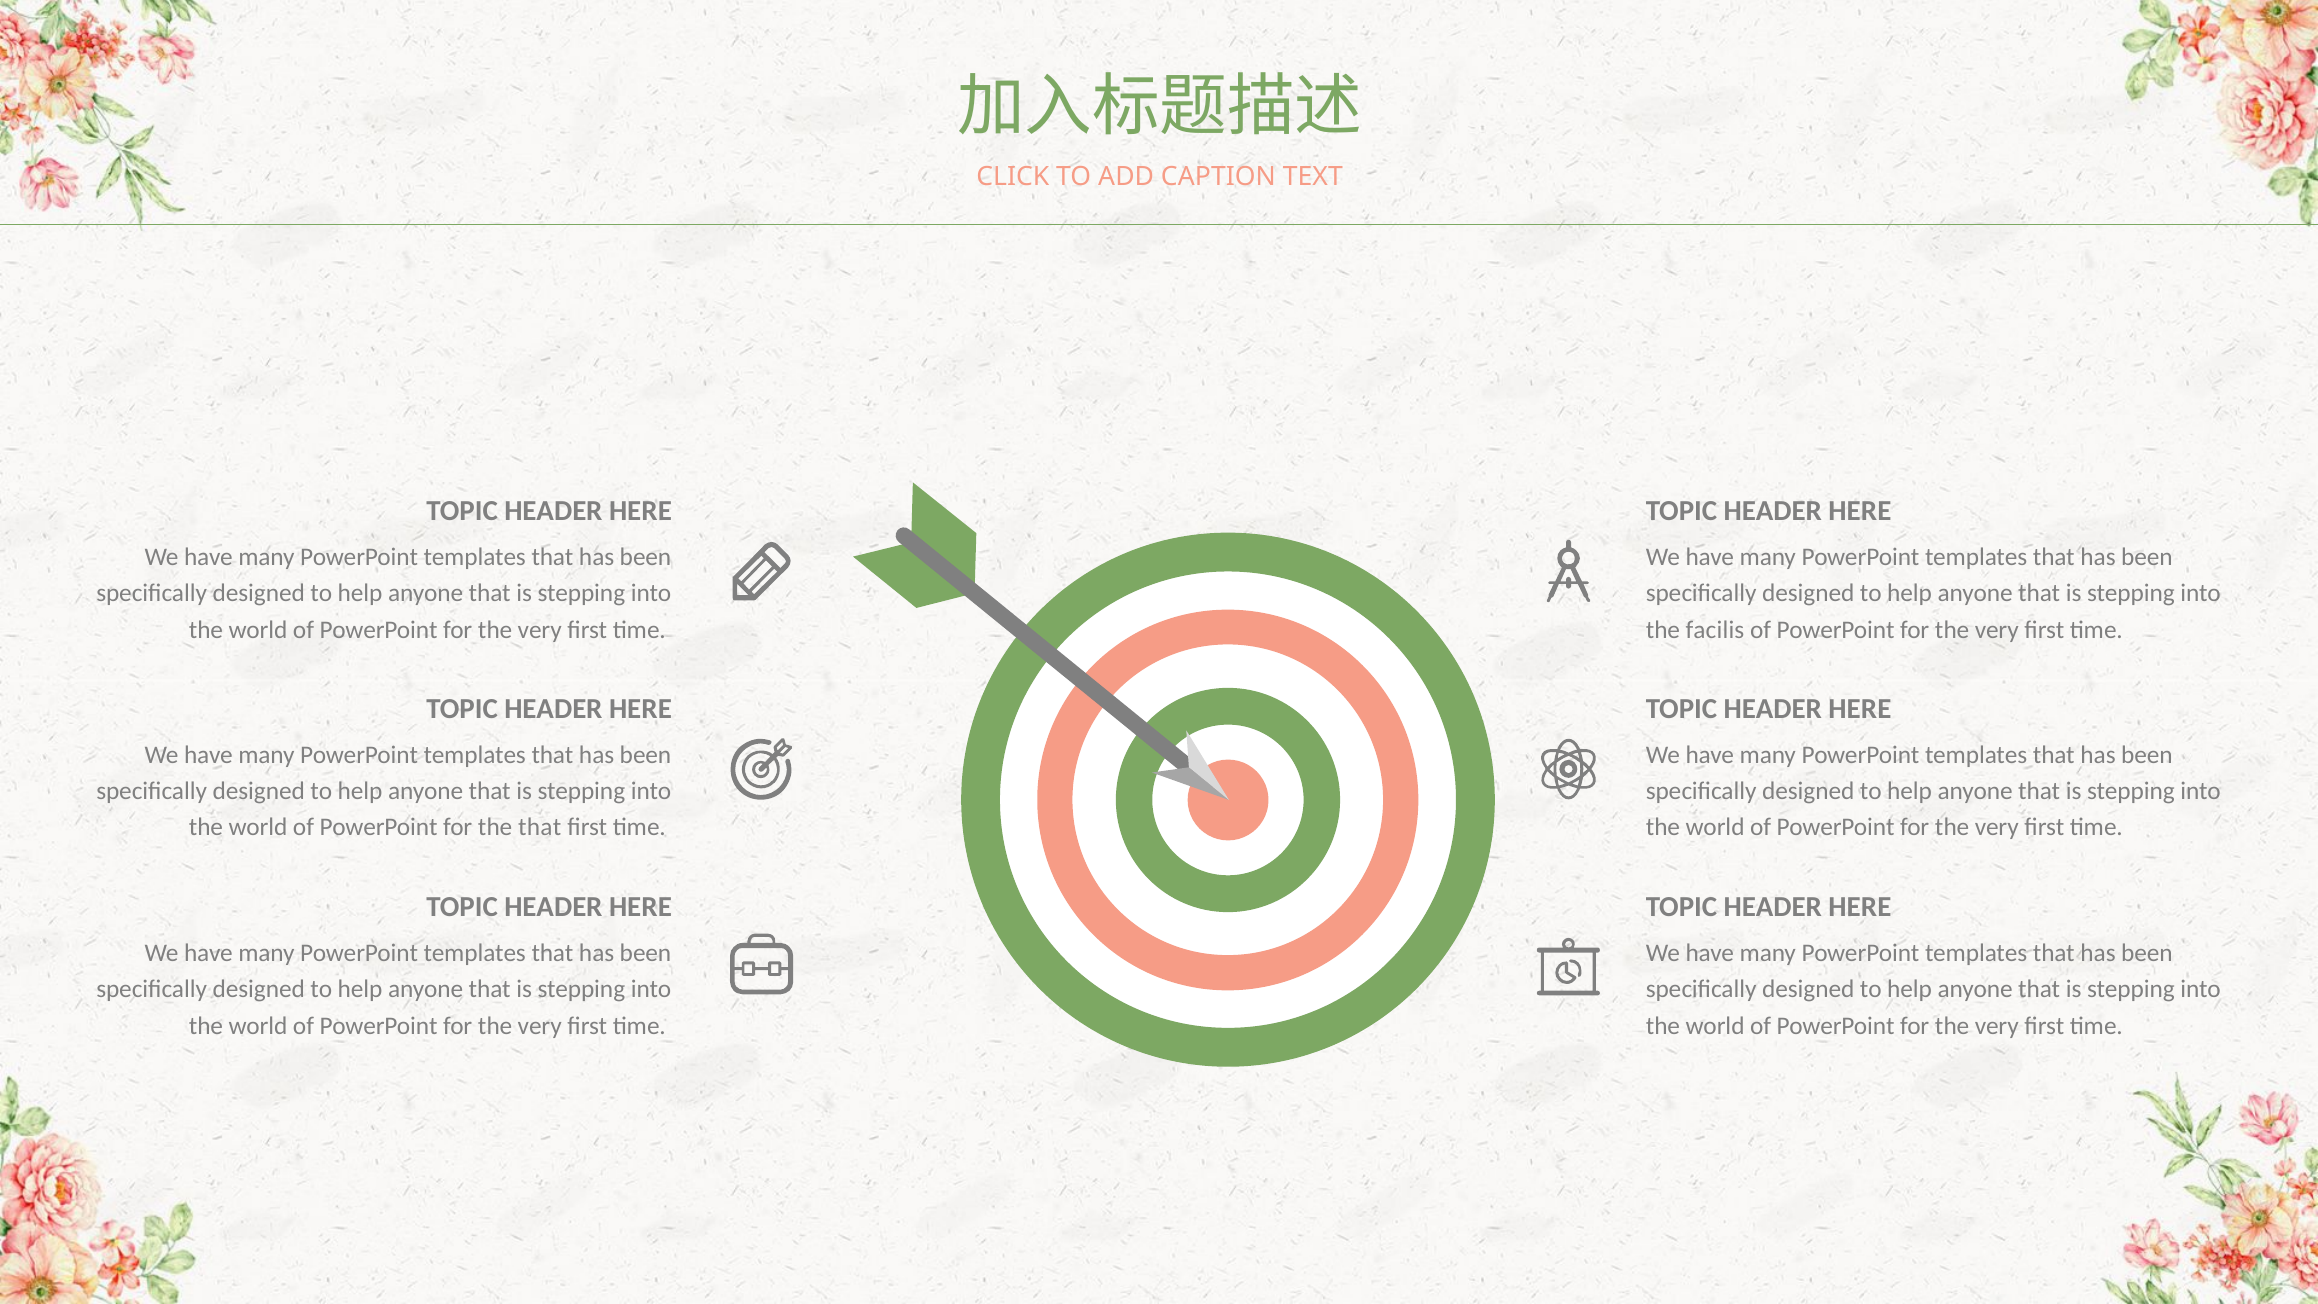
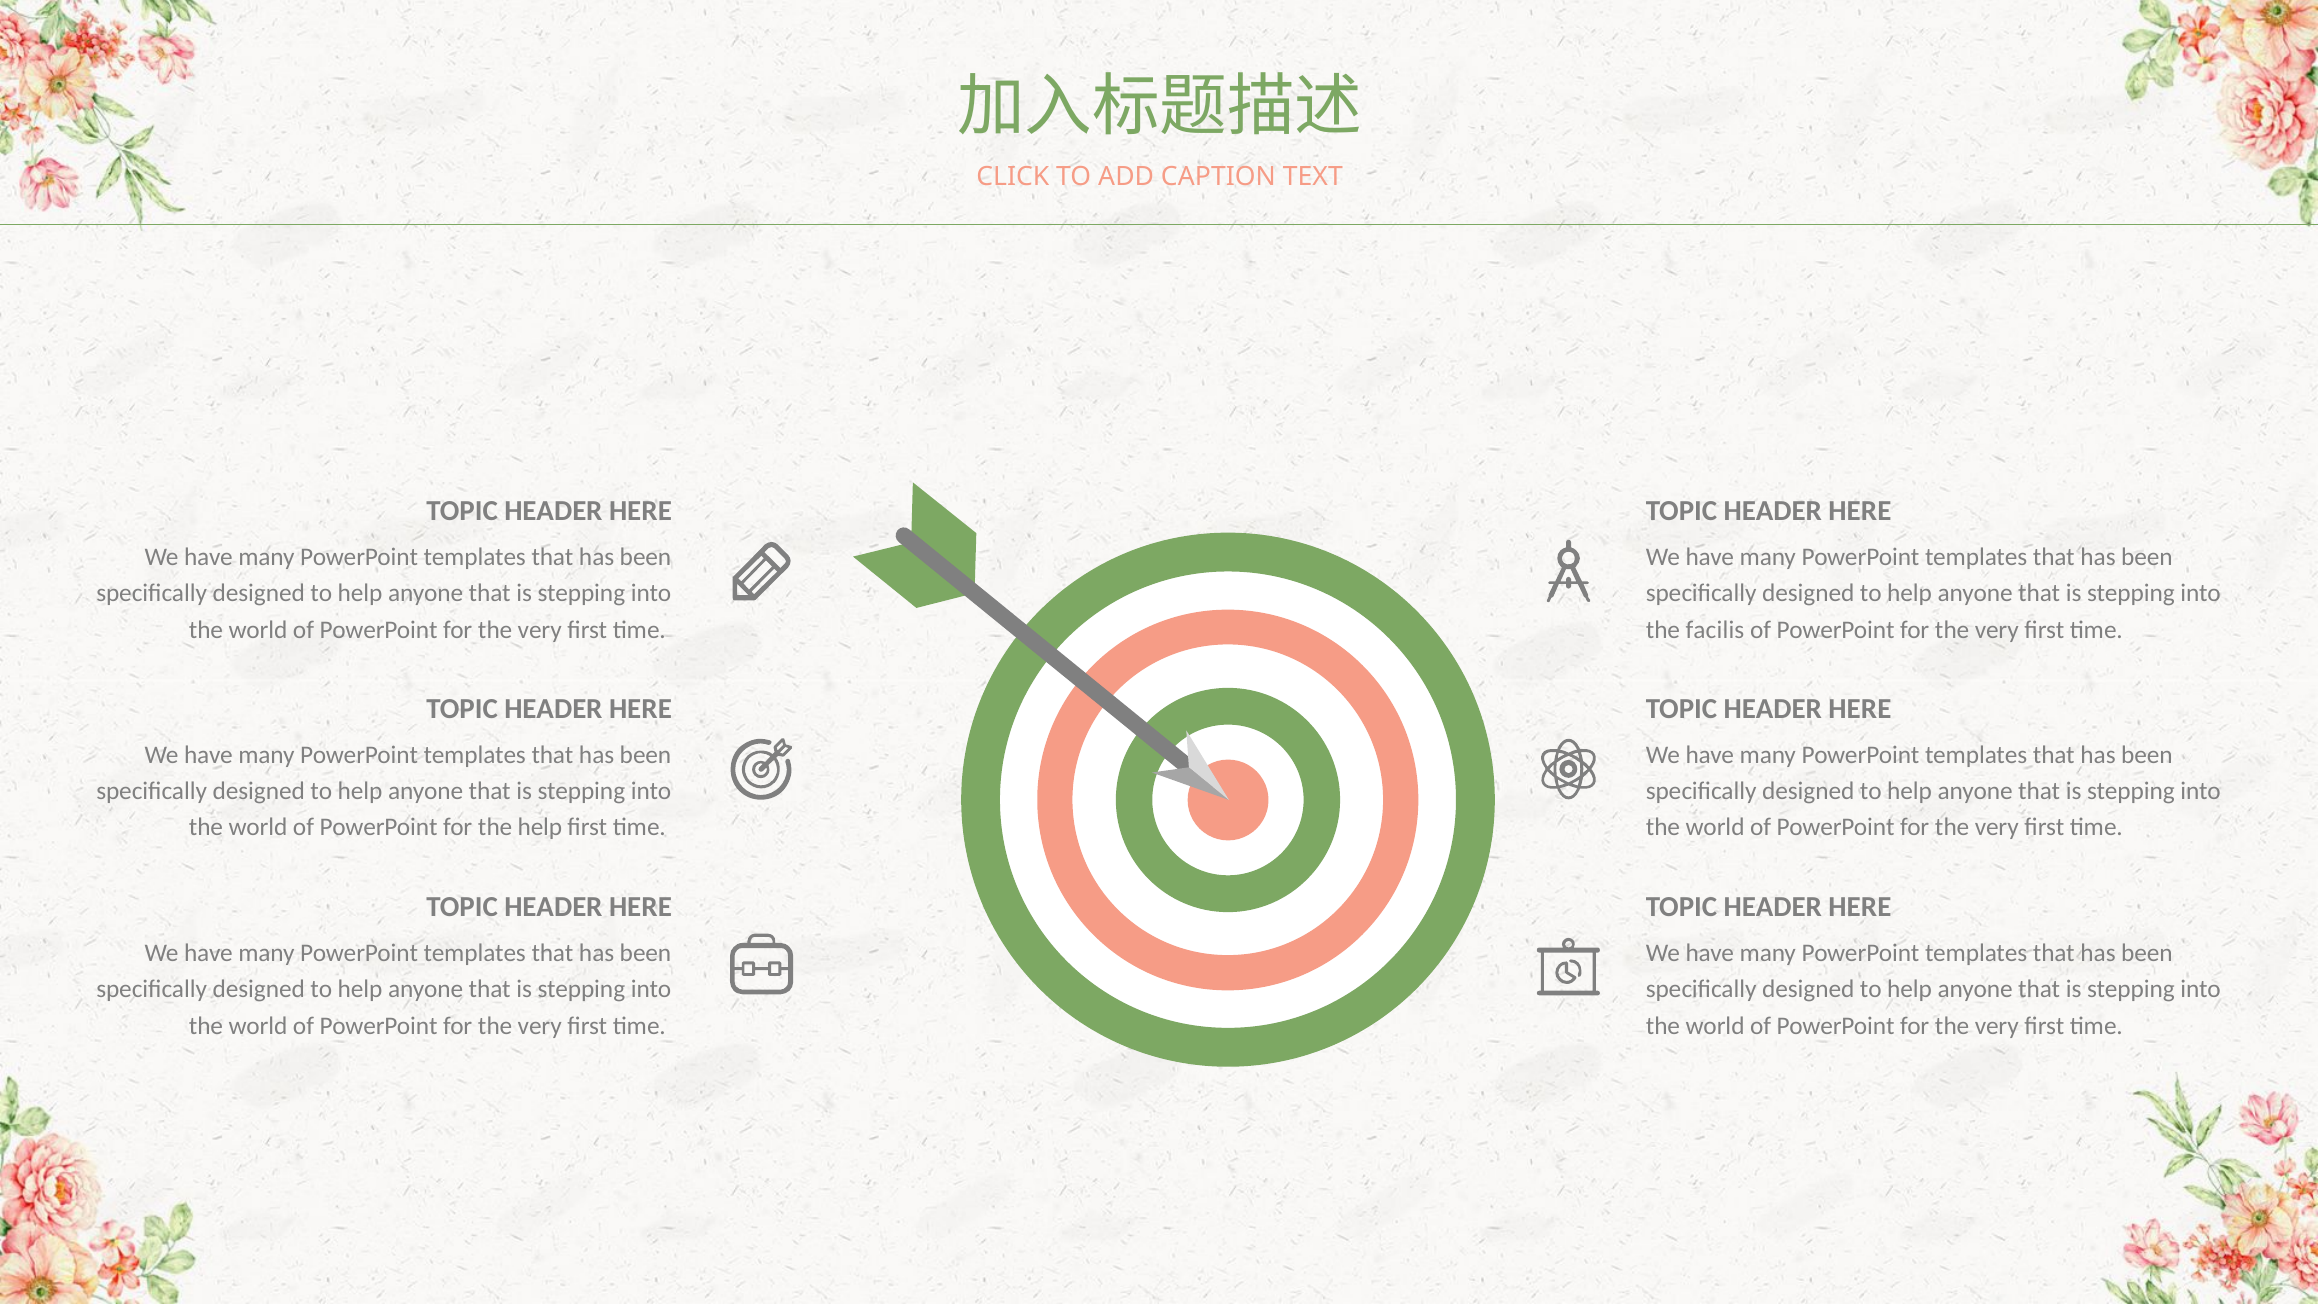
the that: that -> help
